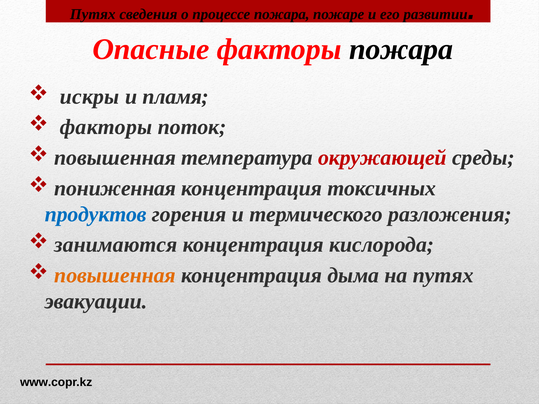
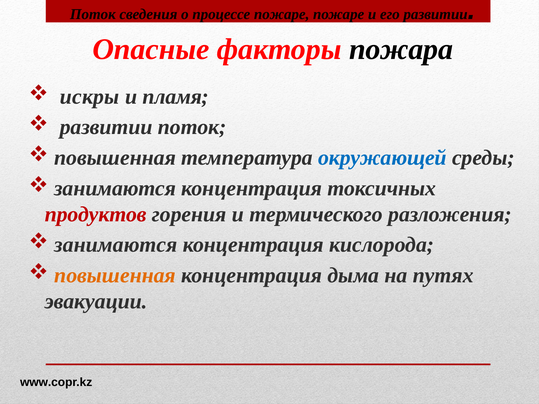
Путях at (93, 14): Путях -> Поток
процессе пожара: пожара -> пожаре
факторы at (106, 127): факторы -> развитии
окружающей colour: red -> blue
пониженная at (115, 188): пониженная -> занимаются
продуктов colour: blue -> red
